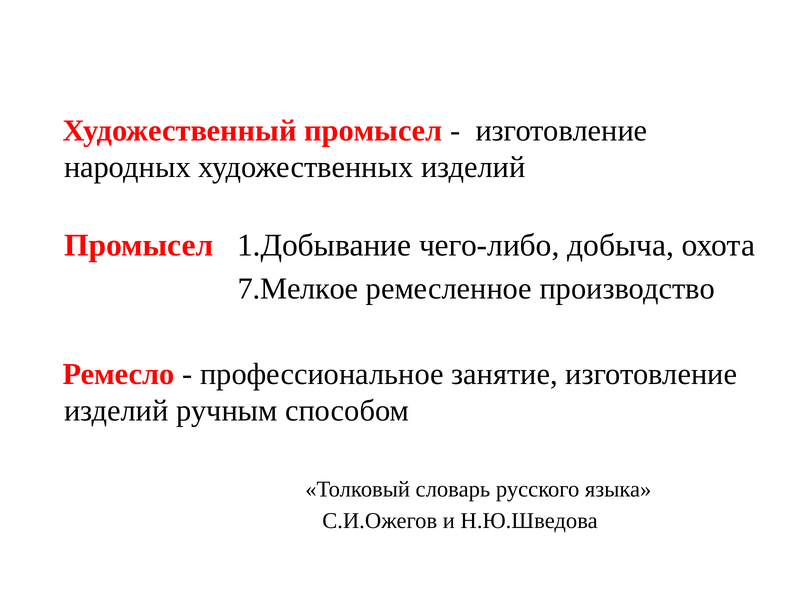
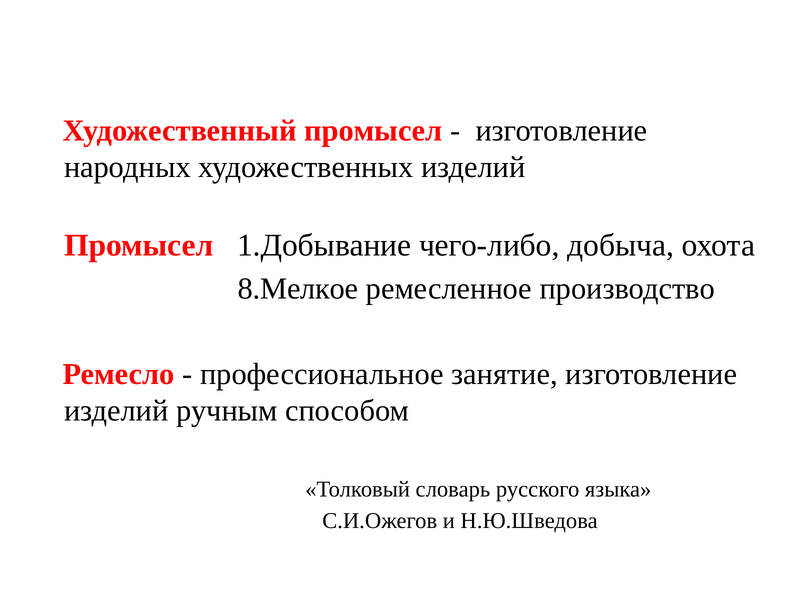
7.Мелкое: 7.Мелкое -> 8.Мелкое
